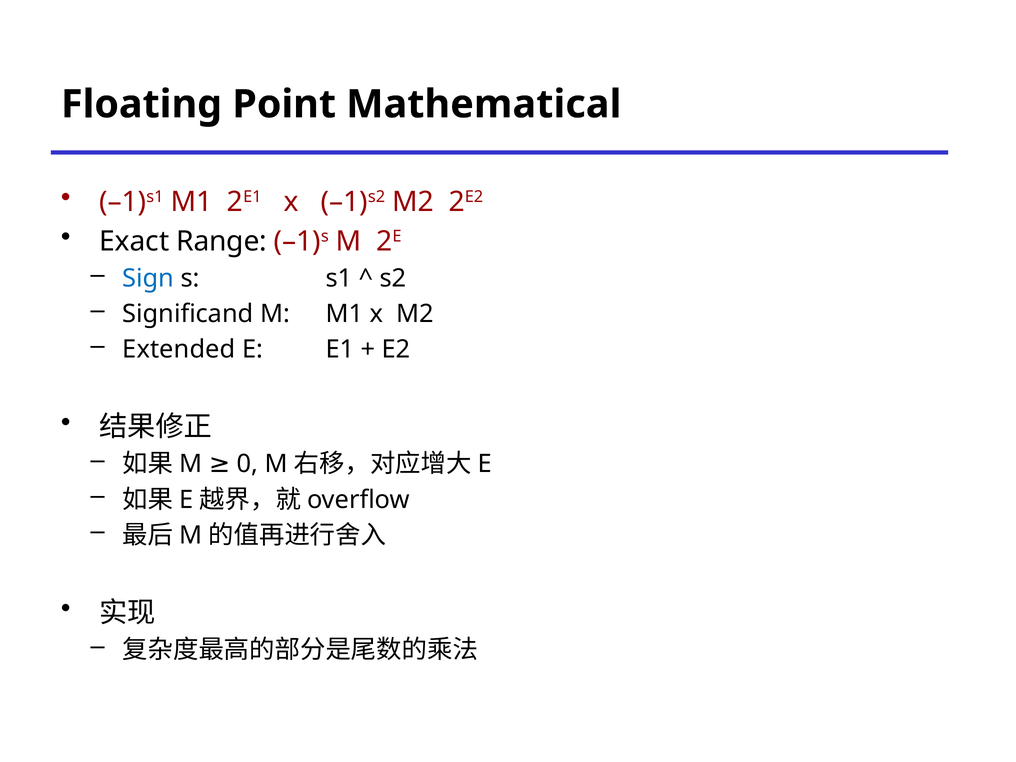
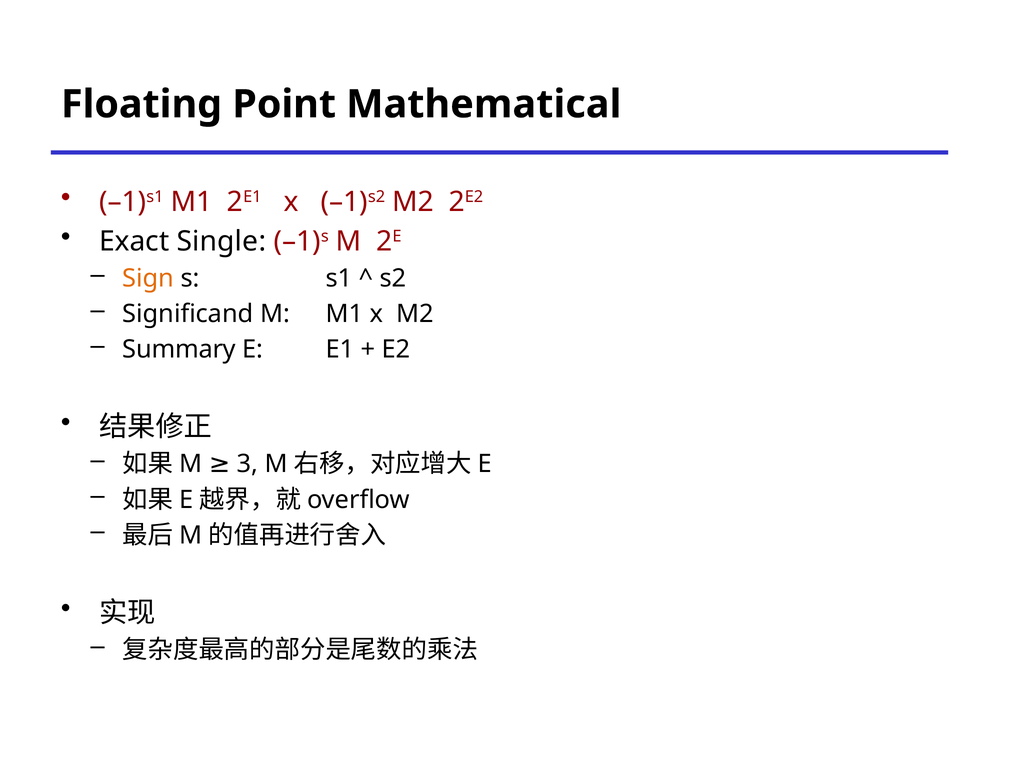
Range: Range -> Single
Sign colour: blue -> orange
Extended: Extended -> Summary
0: 0 -> 3
